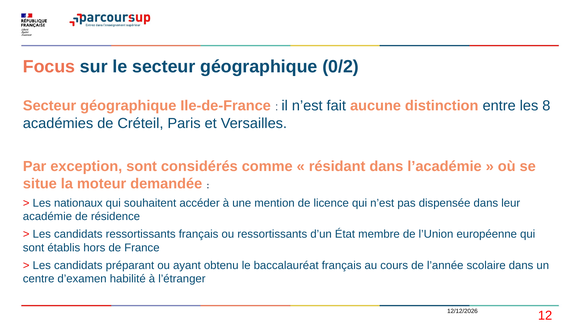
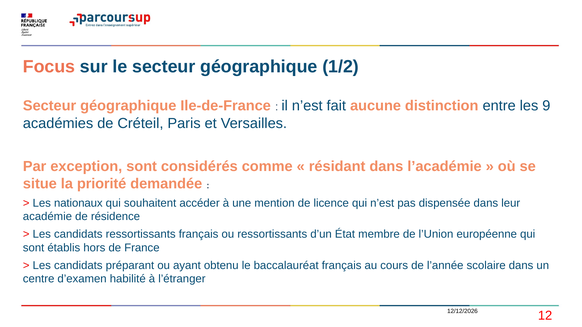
0/2: 0/2 -> 1/2
8: 8 -> 9
moteur: moteur -> priorité
